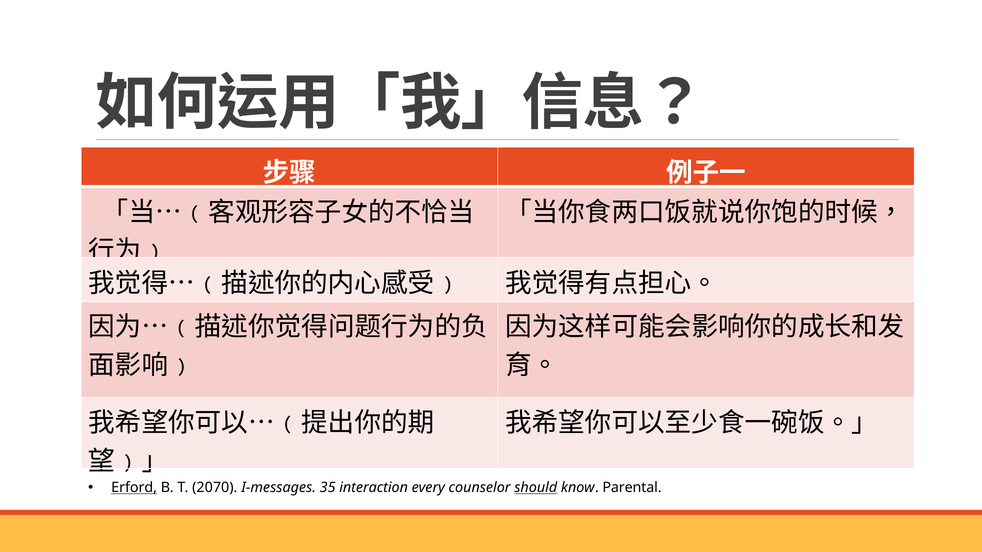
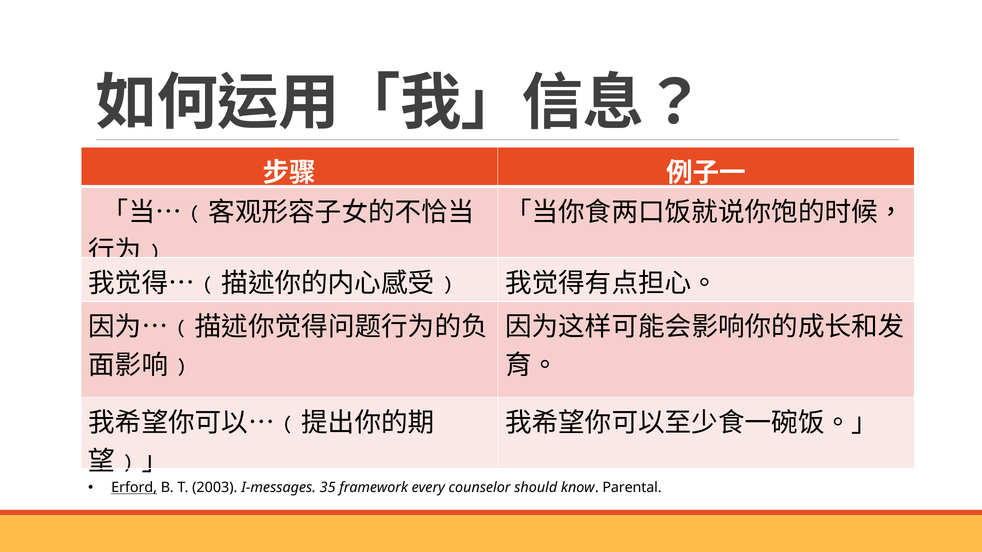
2070: 2070 -> 2003
interaction: interaction -> framework
should underline: present -> none
